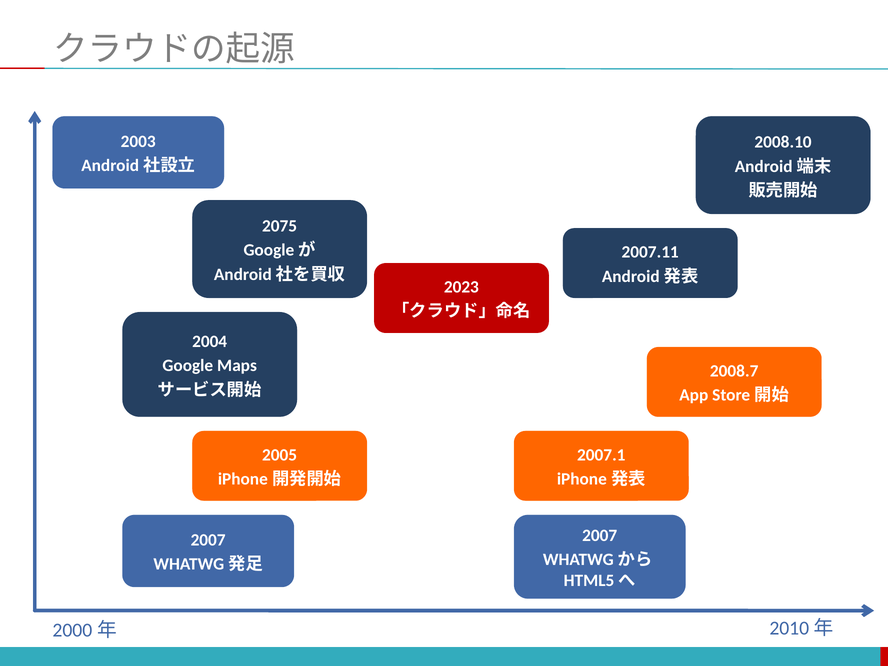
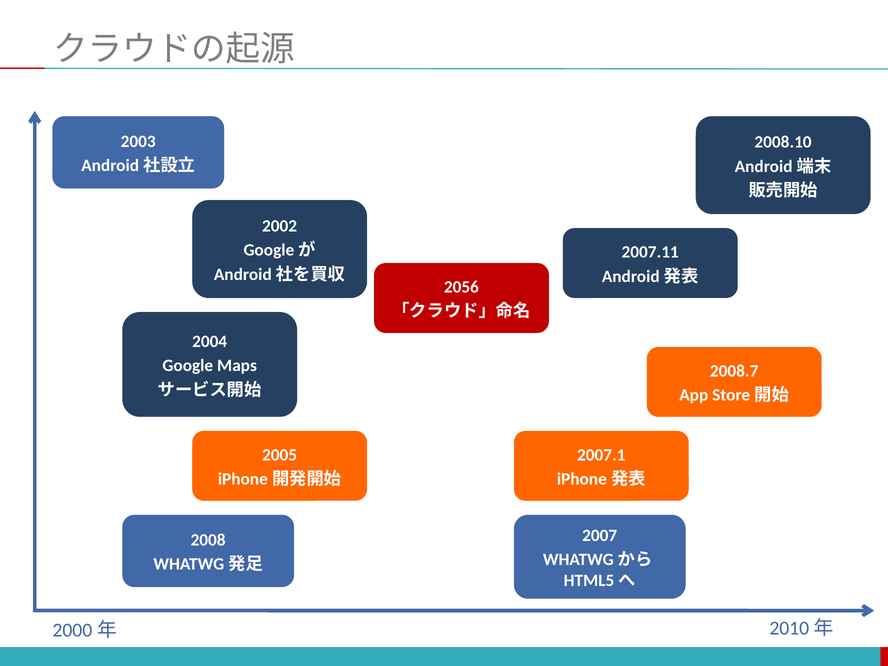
2075: 2075 -> 2002
2023: 2023 -> 2056
2007 at (208, 540): 2007 -> 2008
